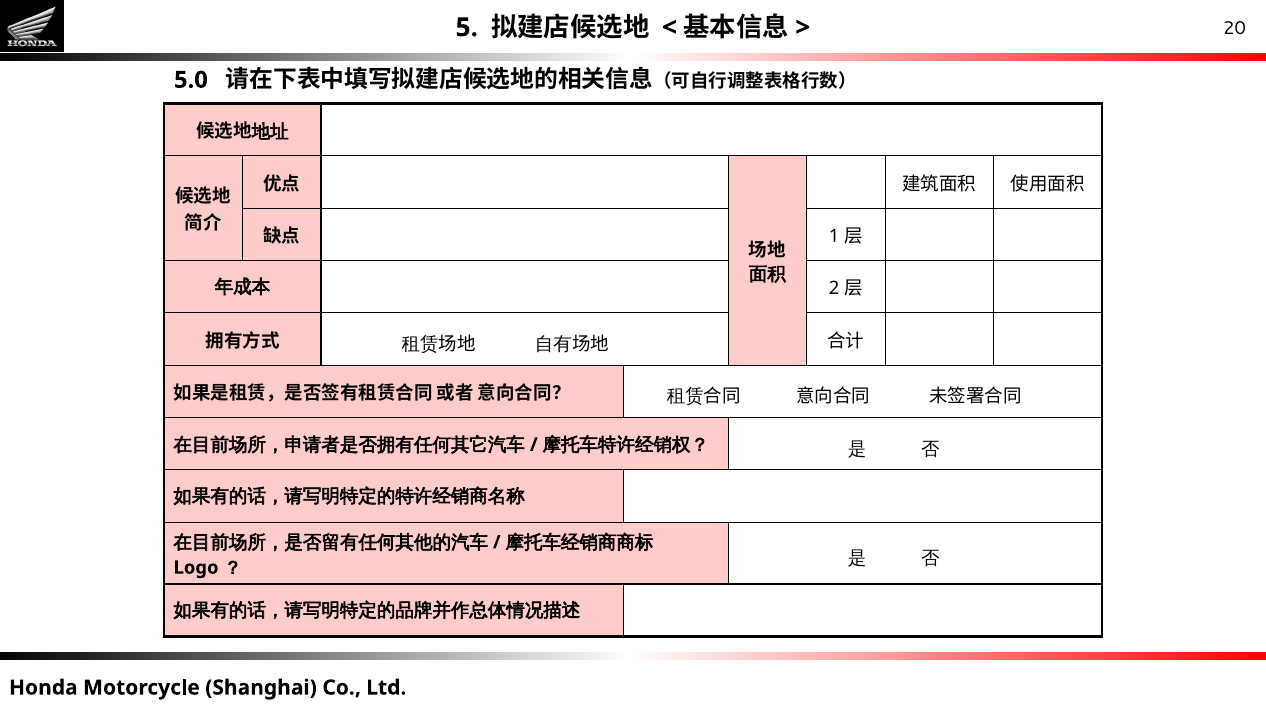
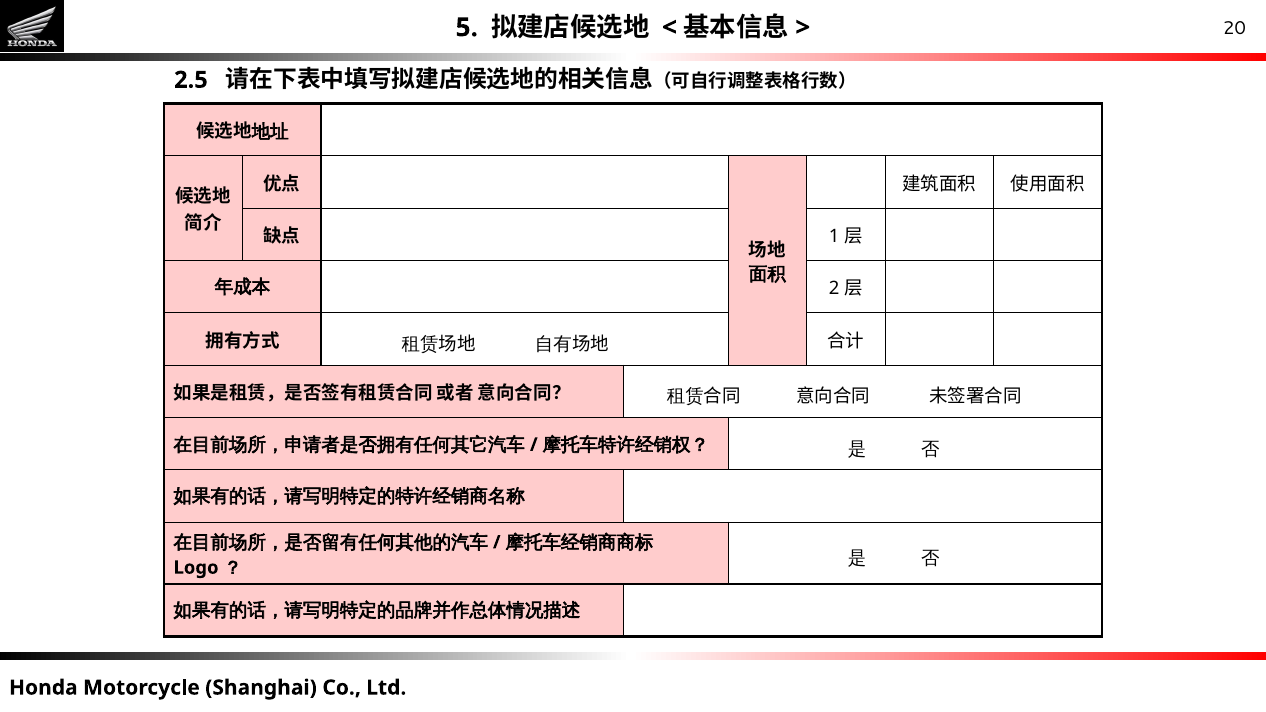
5.0: 5.0 -> 2.5
